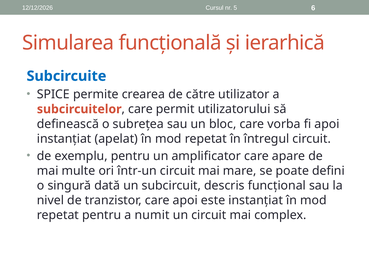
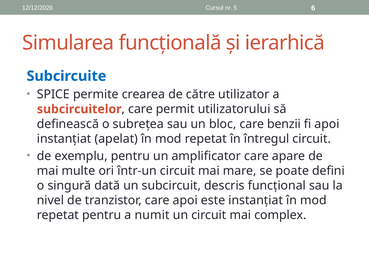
vorba: vorba -> benzii
